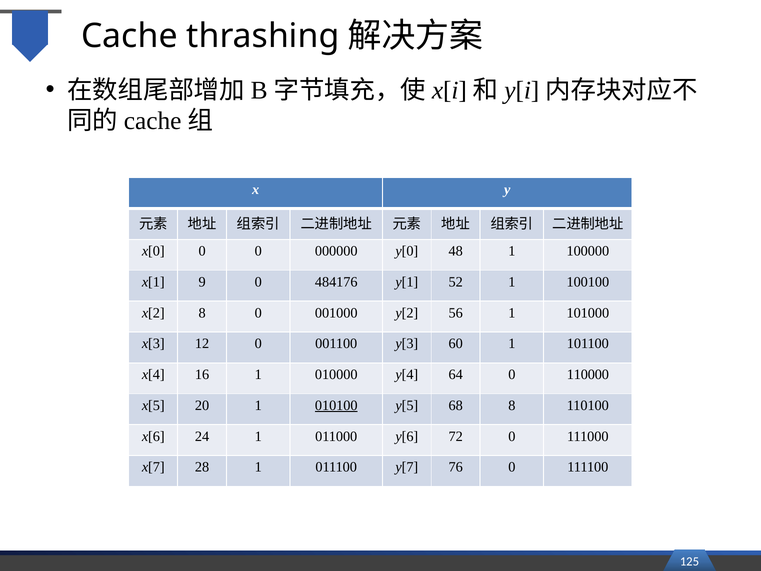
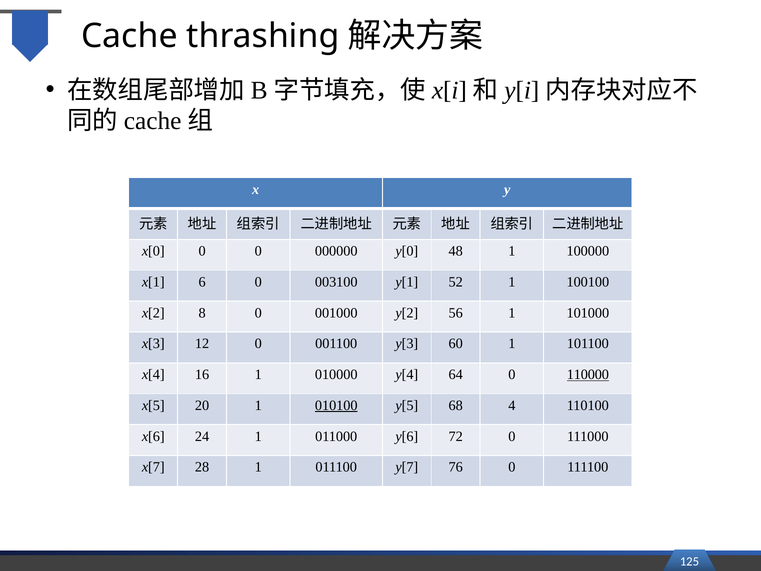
9: 9 -> 6
484176: 484176 -> 003100
110000 underline: none -> present
68 8: 8 -> 4
